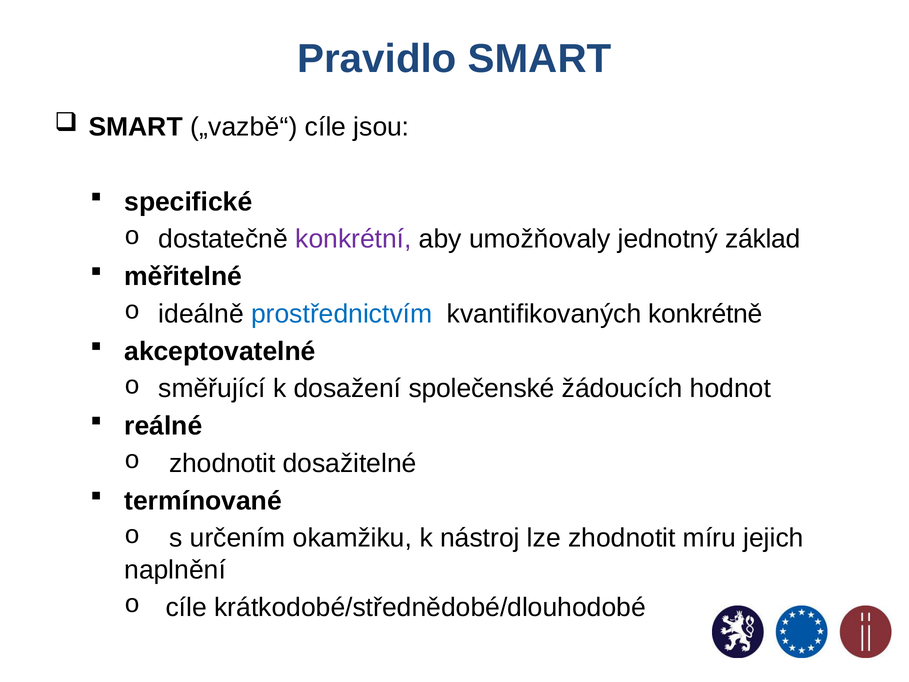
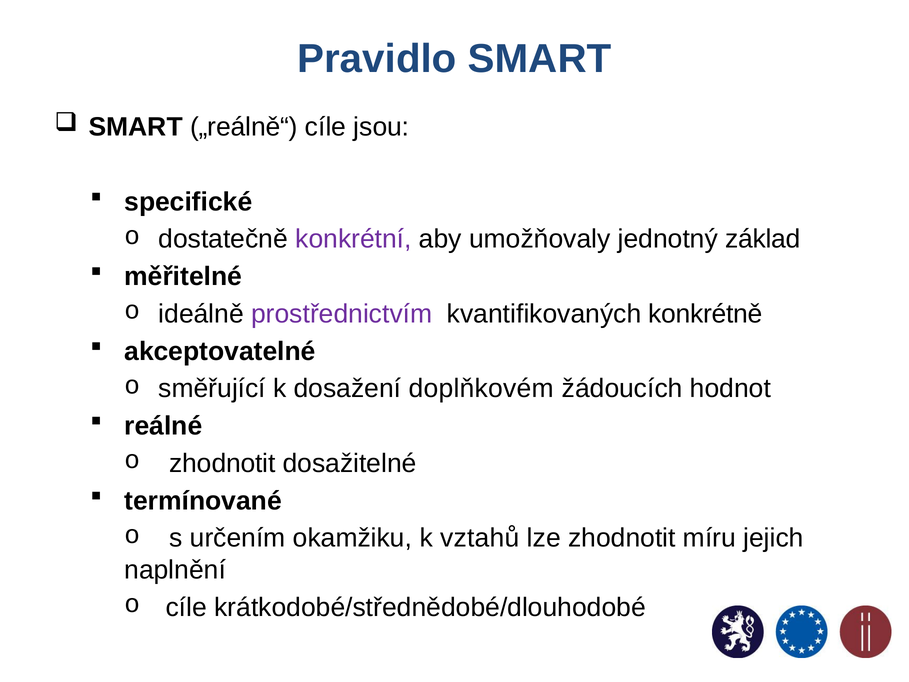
„vazbě“: „vazbě“ -> „reálně“
prostřednictvím colour: blue -> purple
společenské: společenské -> doplňkovém
nástroj: nástroj -> vztahů
